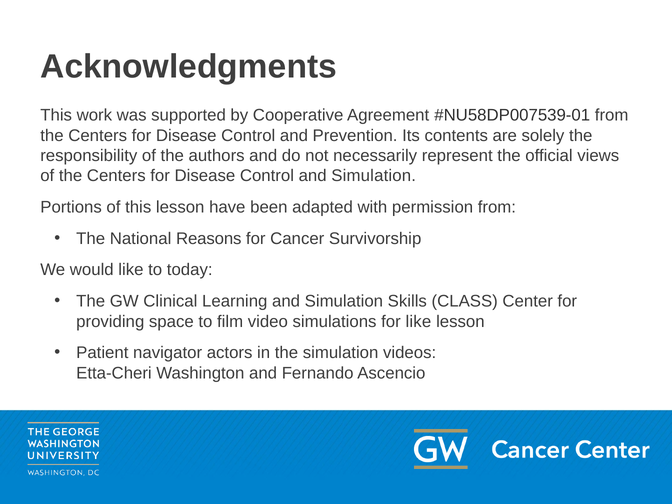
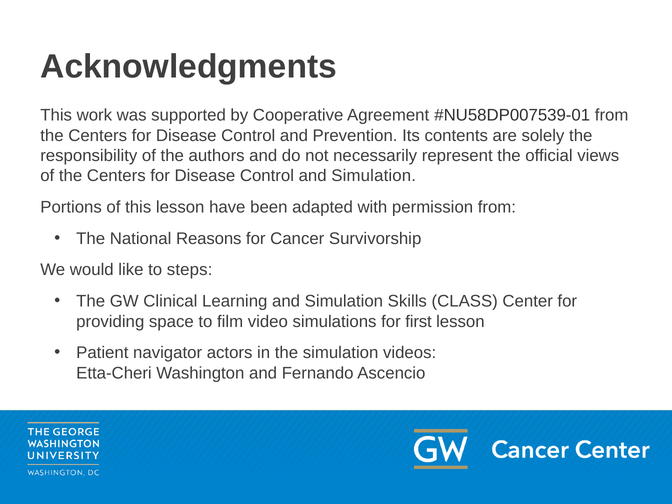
today: today -> steps
for like: like -> first
